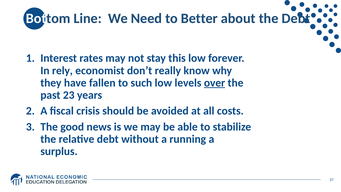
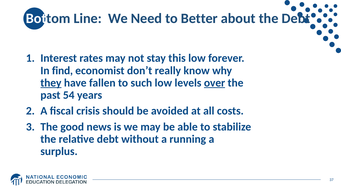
rely: rely -> find
they underline: none -> present
23: 23 -> 54
